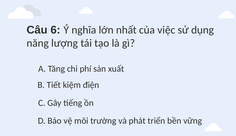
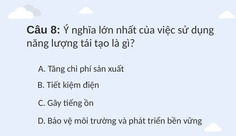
6: 6 -> 8
